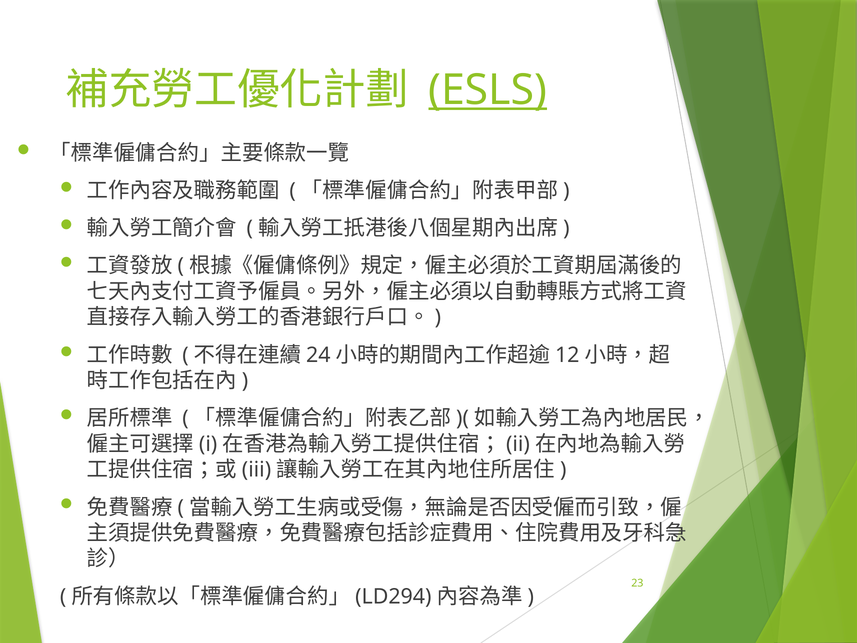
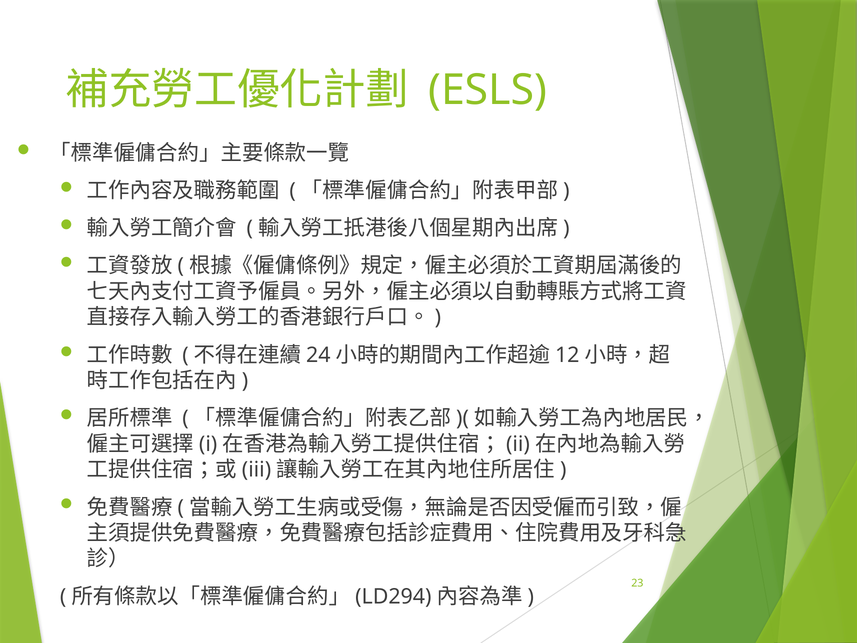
ESLS underline: present -> none
